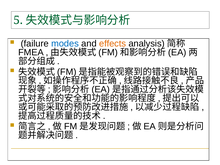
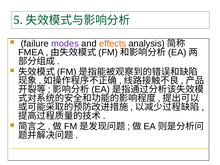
modes colour: blue -> purple
